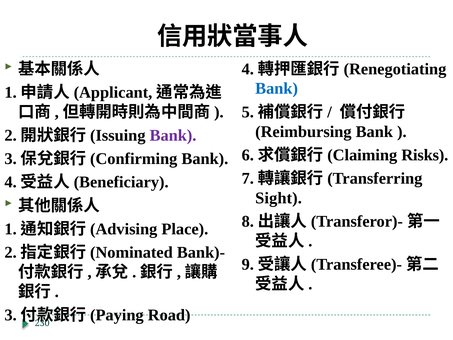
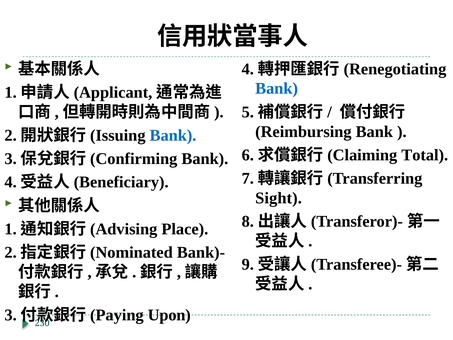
Bank at (173, 135) colour: purple -> blue
Risks: Risks -> Total
Road: Road -> Upon
